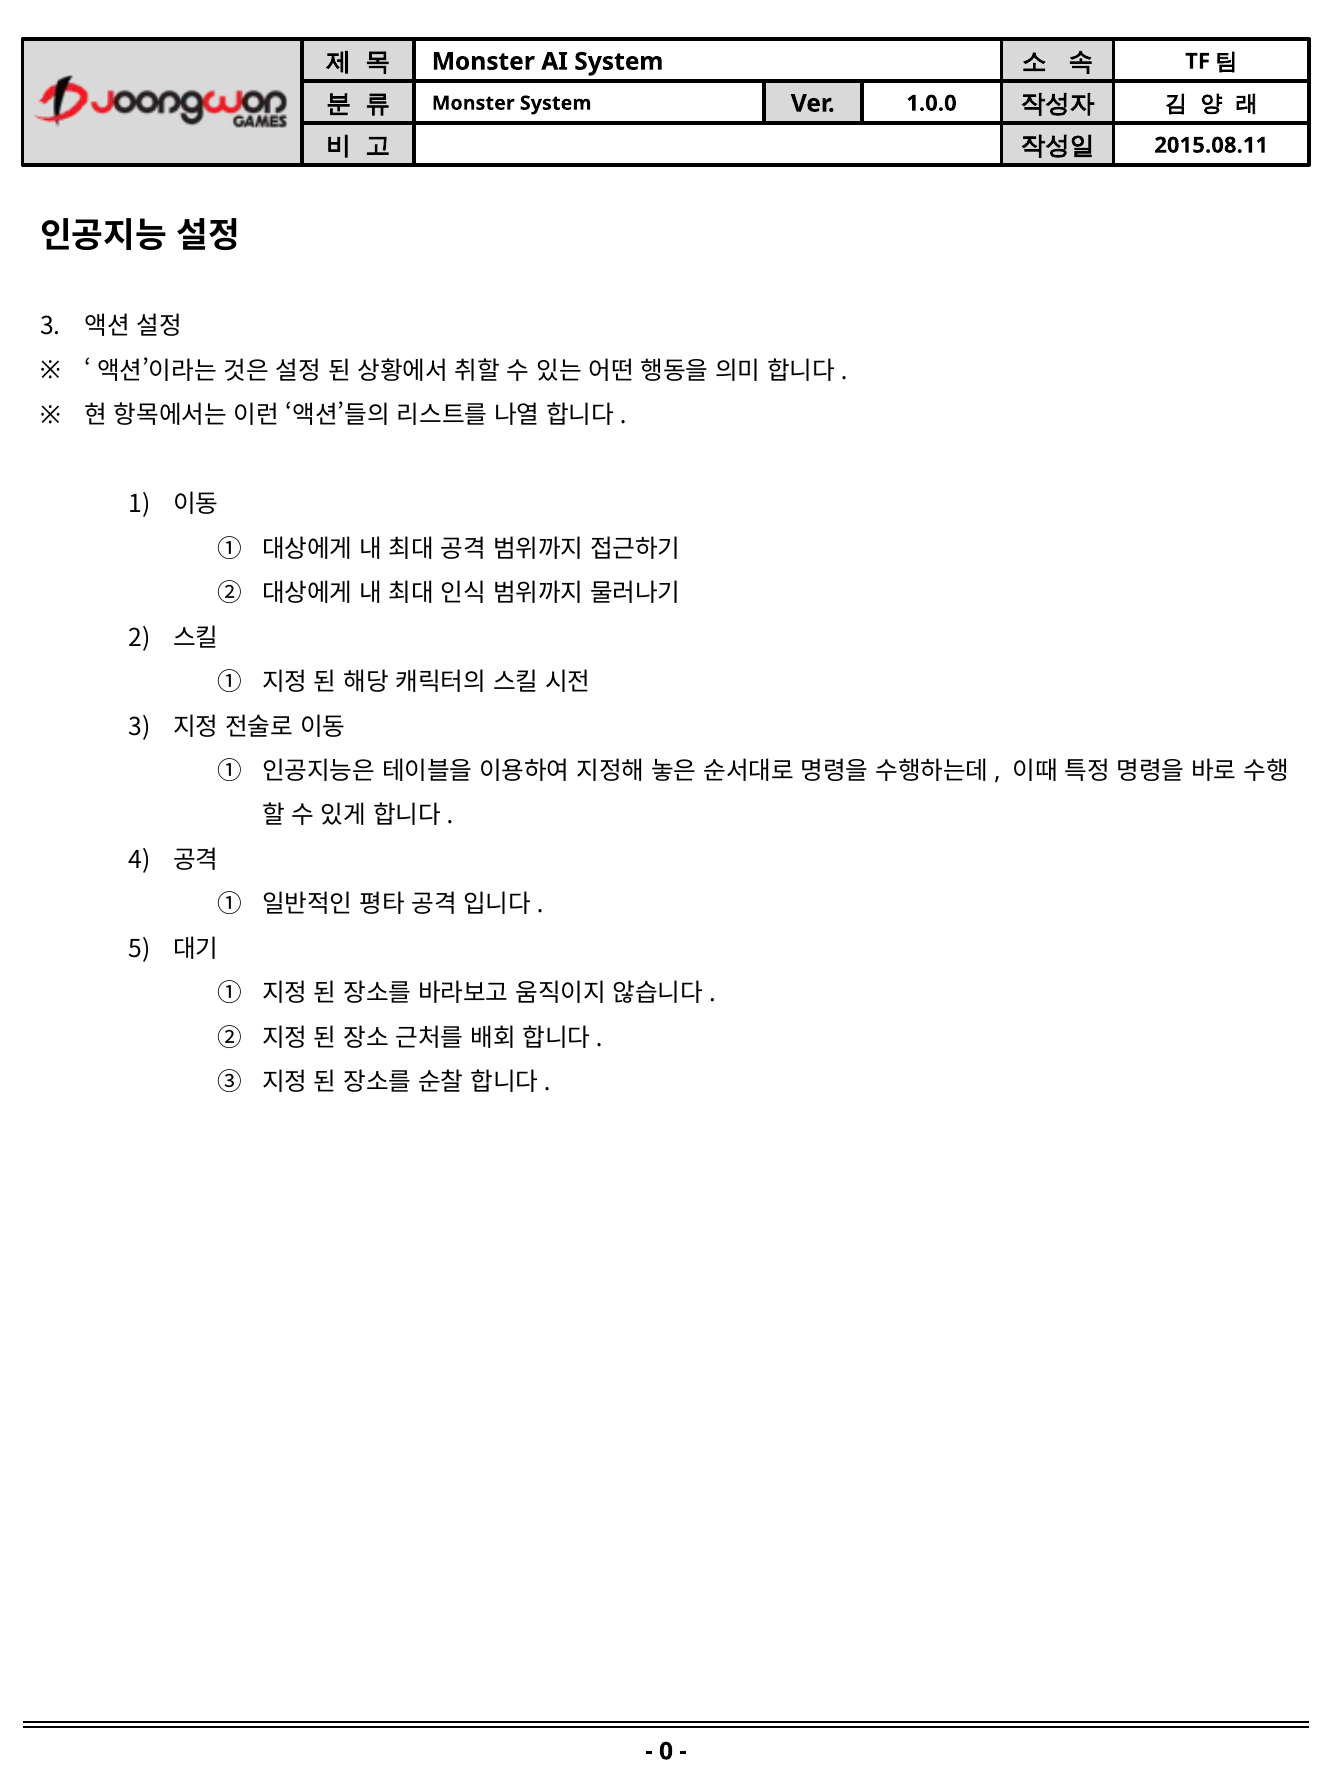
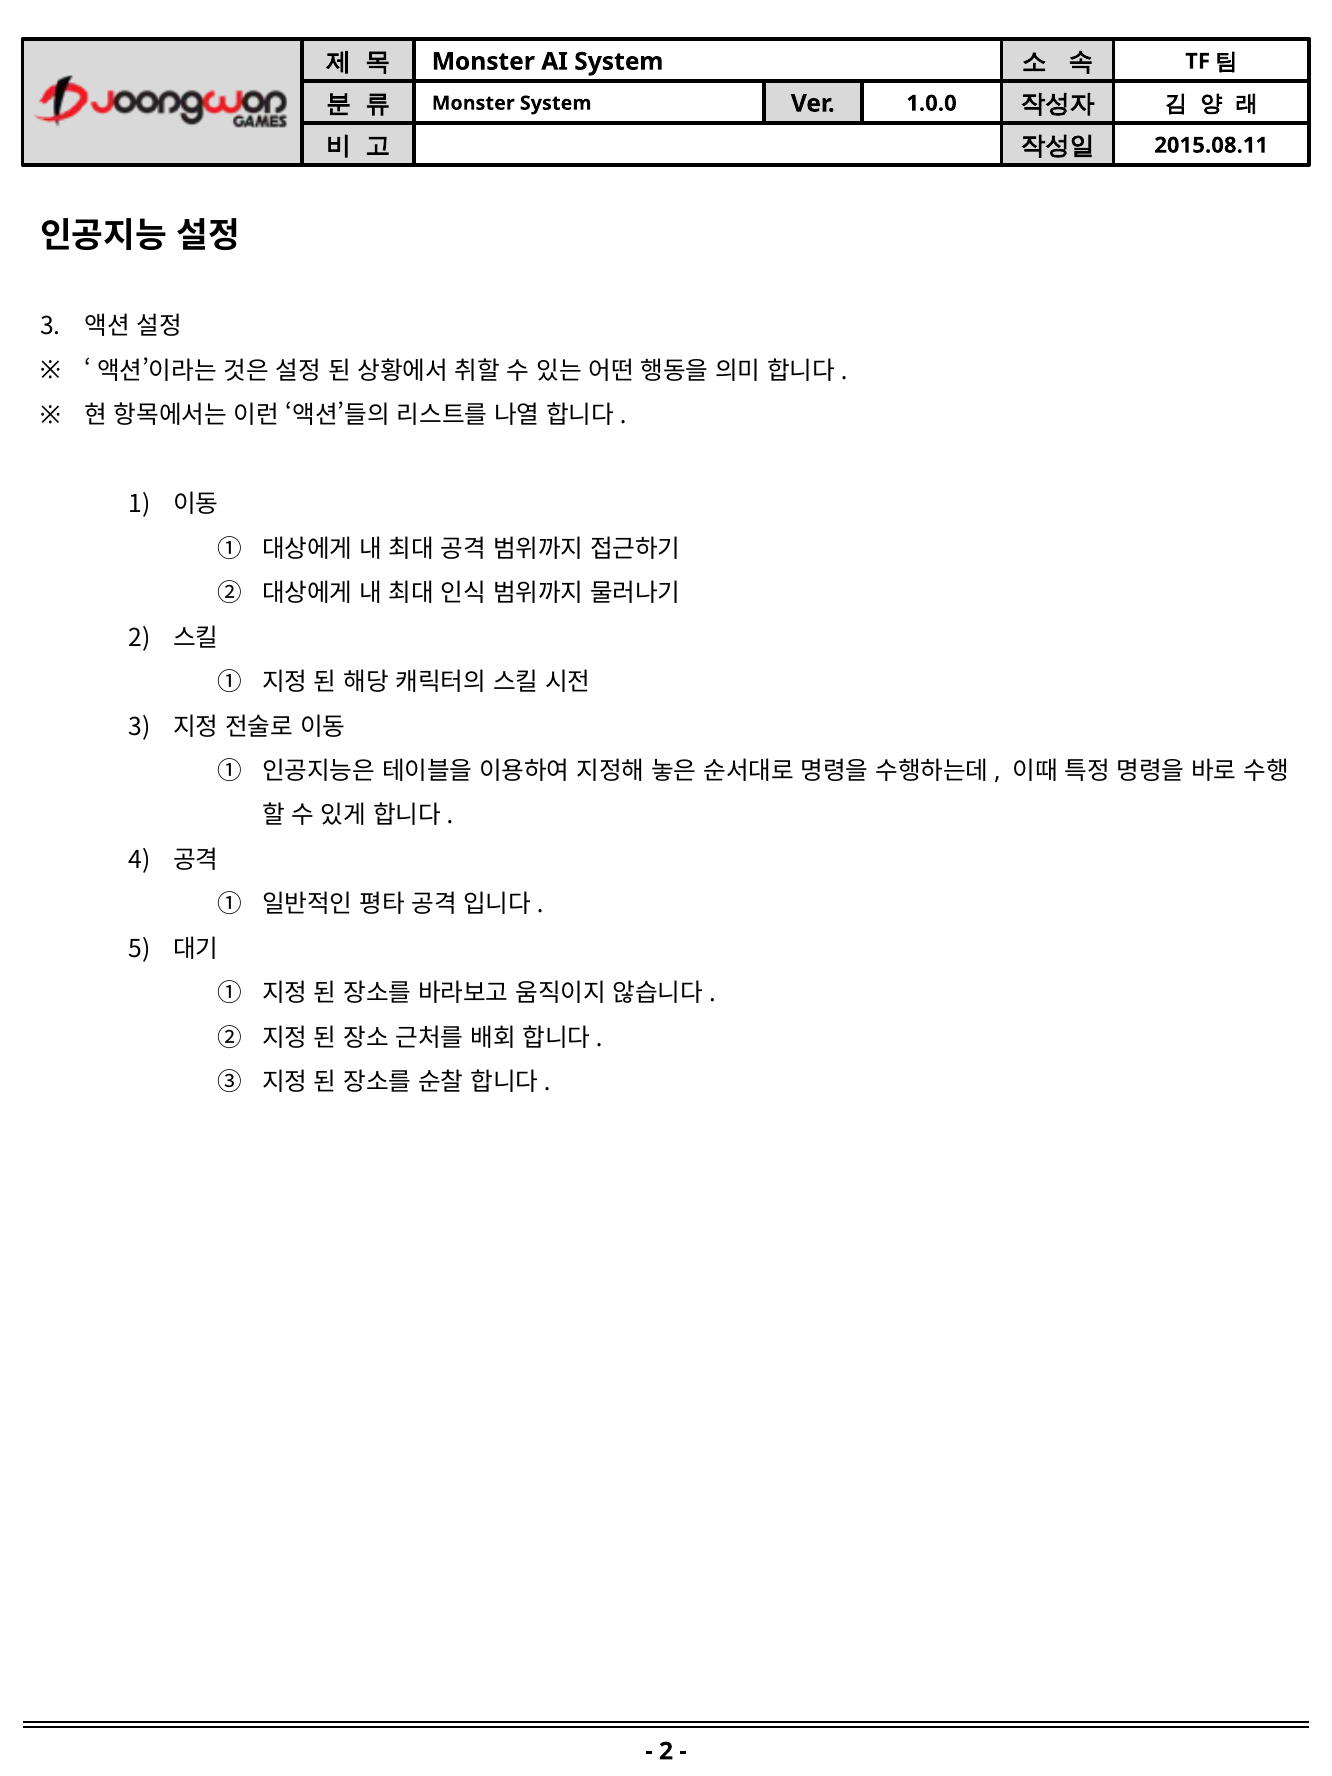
0 at (666, 1751): 0 -> 2
